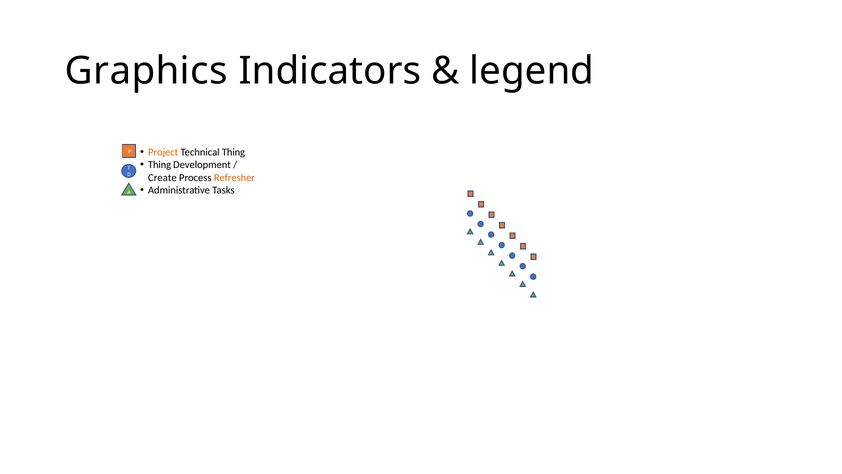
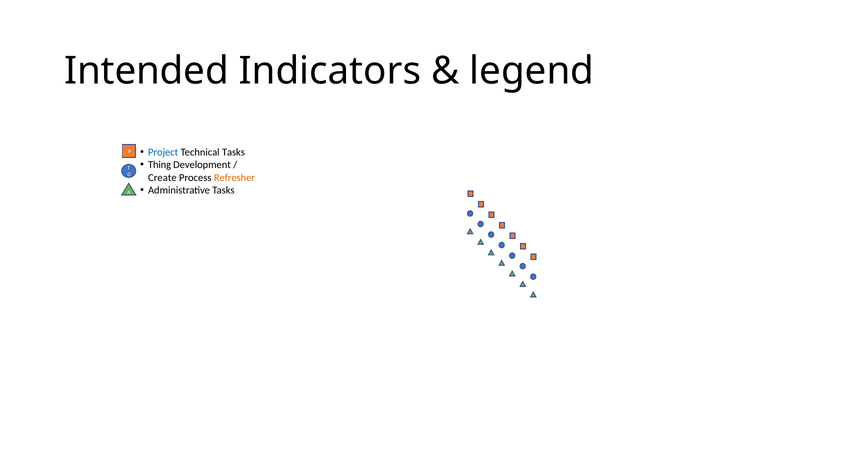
Graphics: Graphics -> Intended
Project colour: orange -> blue
Technical Thing: Thing -> Tasks
